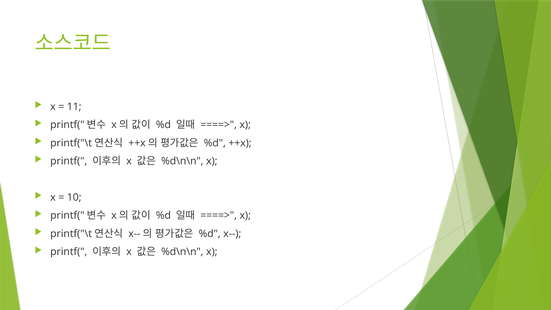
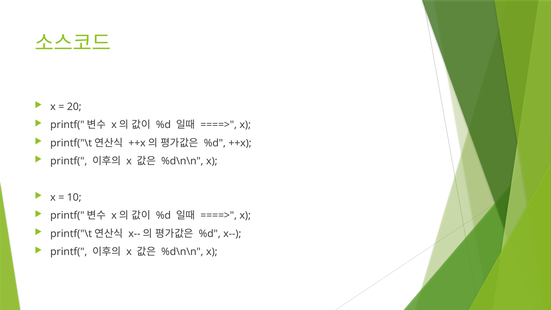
11: 11 -> 20
